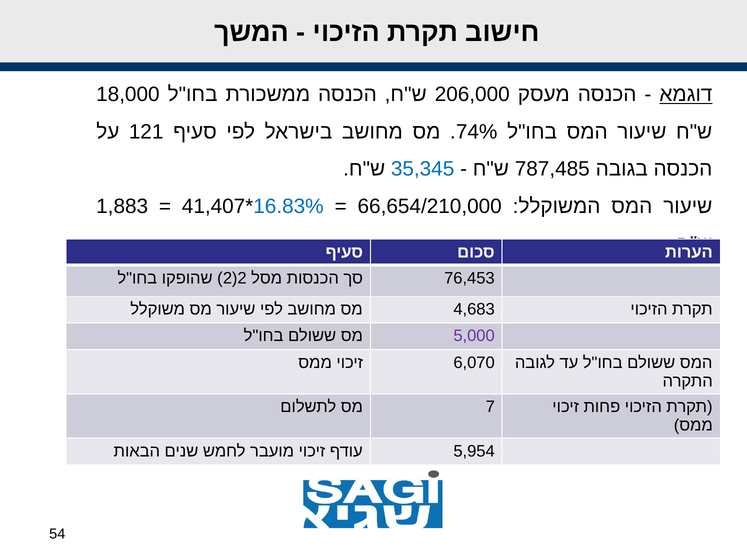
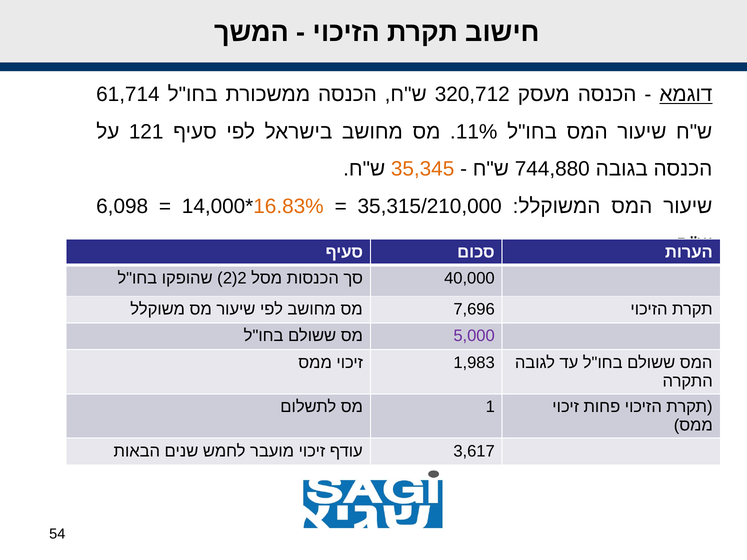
18,000: 18,000 -> 61,714
206,000: 206,000 -> 320,712
74%: 74% -> 11%
35,345 colour: blue -> orange
787,485: 787,485 -> 744,880
1,883: 1,883 -> 6,098
41,407: 41,407 -> 14,000
16.83% colour: blue -> orange
66,654/210,000: 66,654/210,000 -> 35,315/210,000
76,453: 76,453 -> 40,000
4,683: 4,683 -> 7,696
6,070: 6,070 -> 1,983
7: 7 -> 1
5,954: 5,954 -> 3,617
